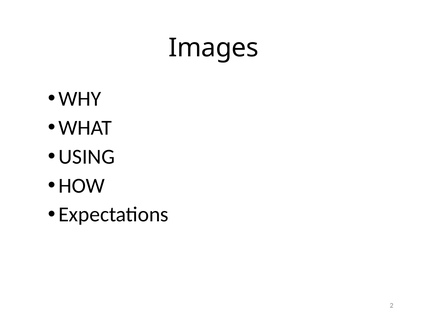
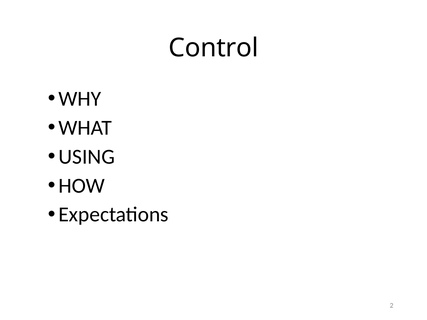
Images: Images -> Control
